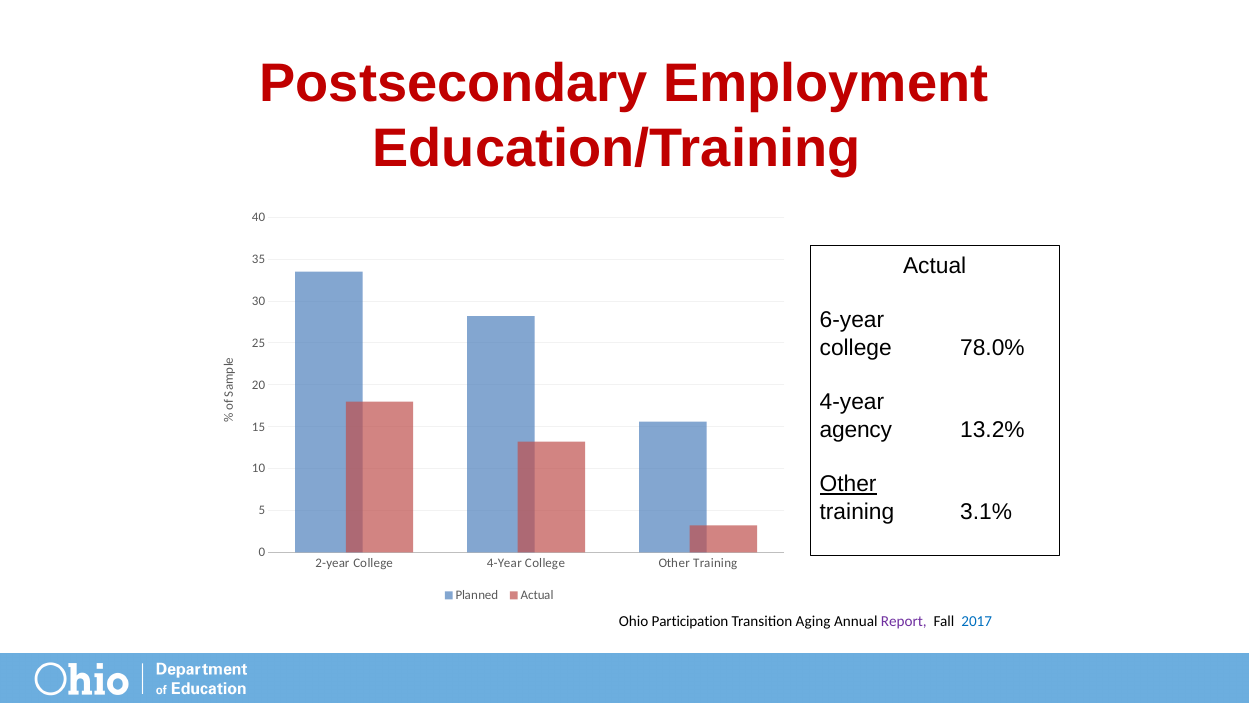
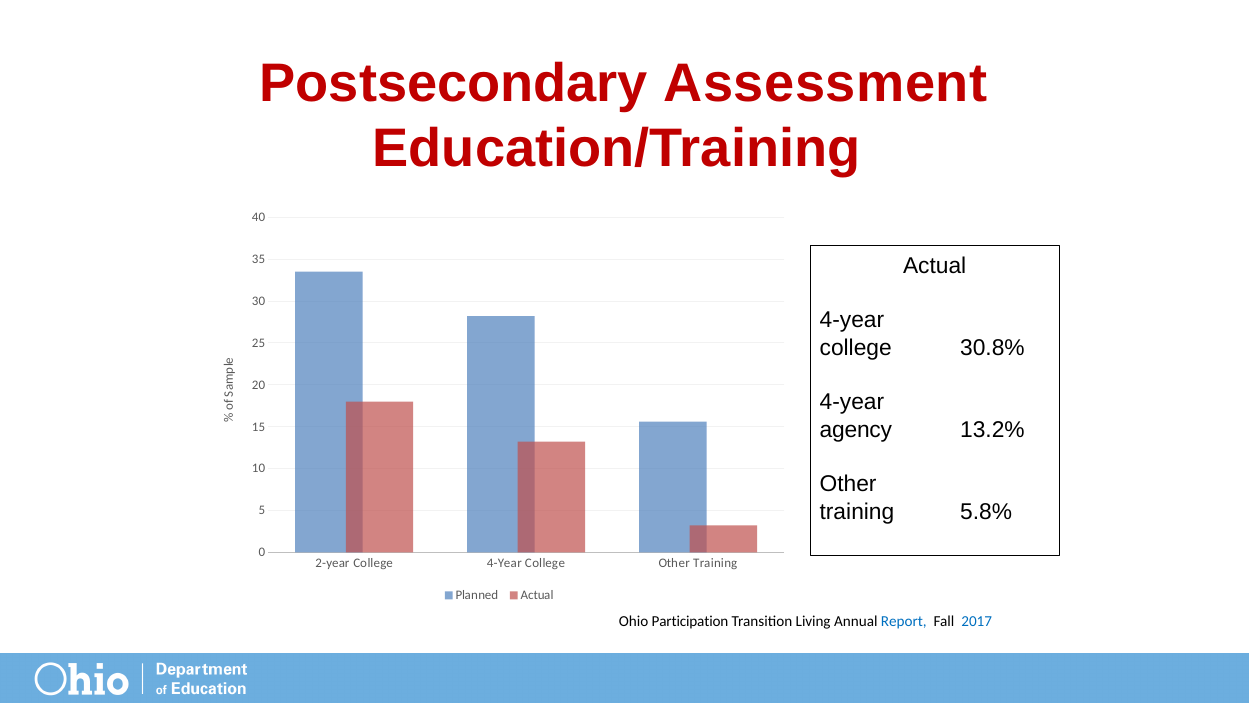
Employment: Employment -> Assessment
6-year at (852, 320): 6-year -> 4-year
78.0%: 78.0% -> 30.8%
Other at (848, 484) underline: present -> none
3.1%: 3.1% -> 5.8%
Aging: Aging -> Living
Report colour: purple -> blue
